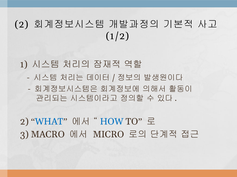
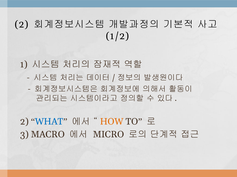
HOW colour: blue -> orange
